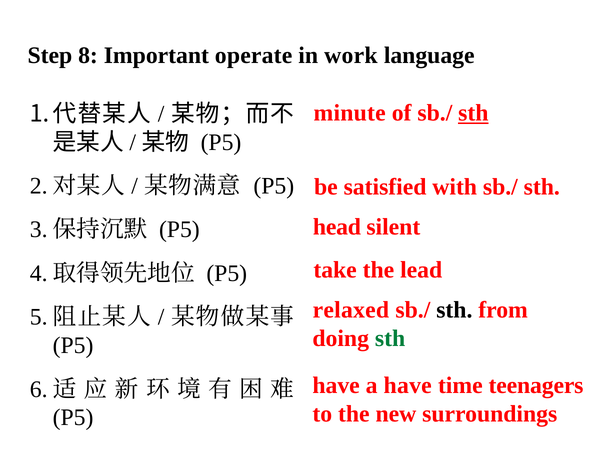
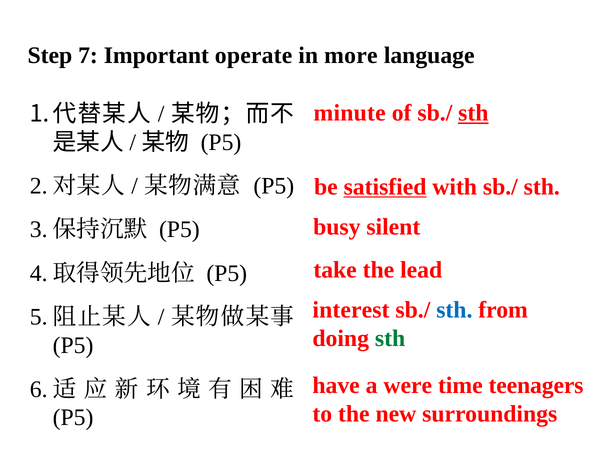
8: 8 -> 7
work: work -> more
satisfied underline: none -> present
head: head -> busy
relaxed: relaxed -> interest
sth at (454, 310) colour: black -> blue
a have: have -> were
